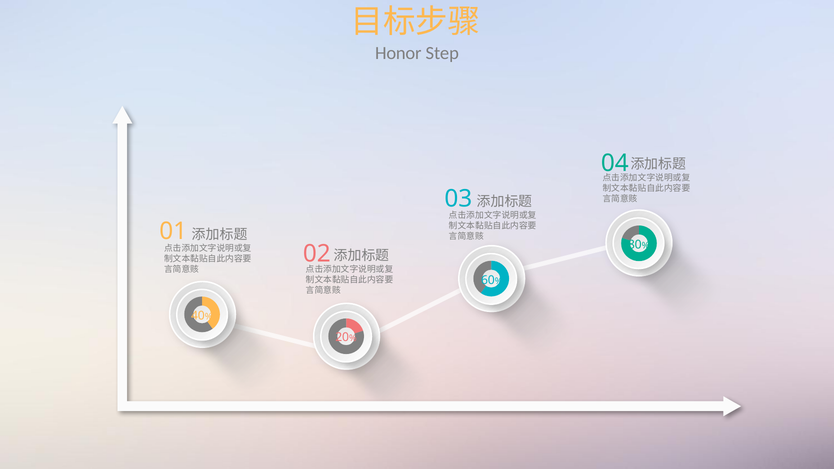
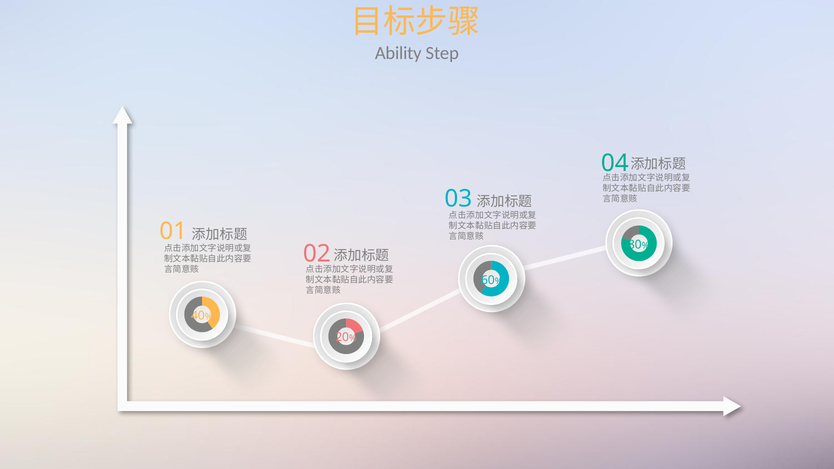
Honor: Honor -> Ability
